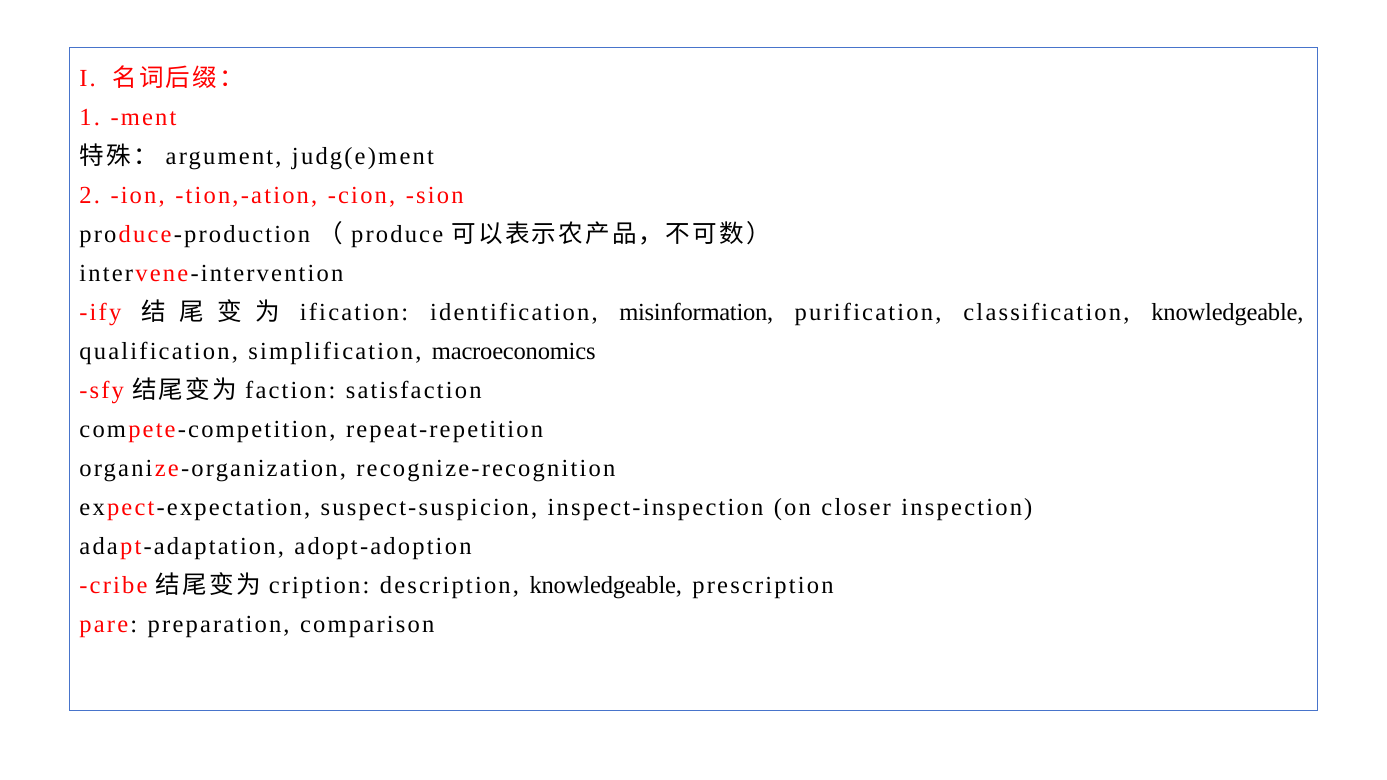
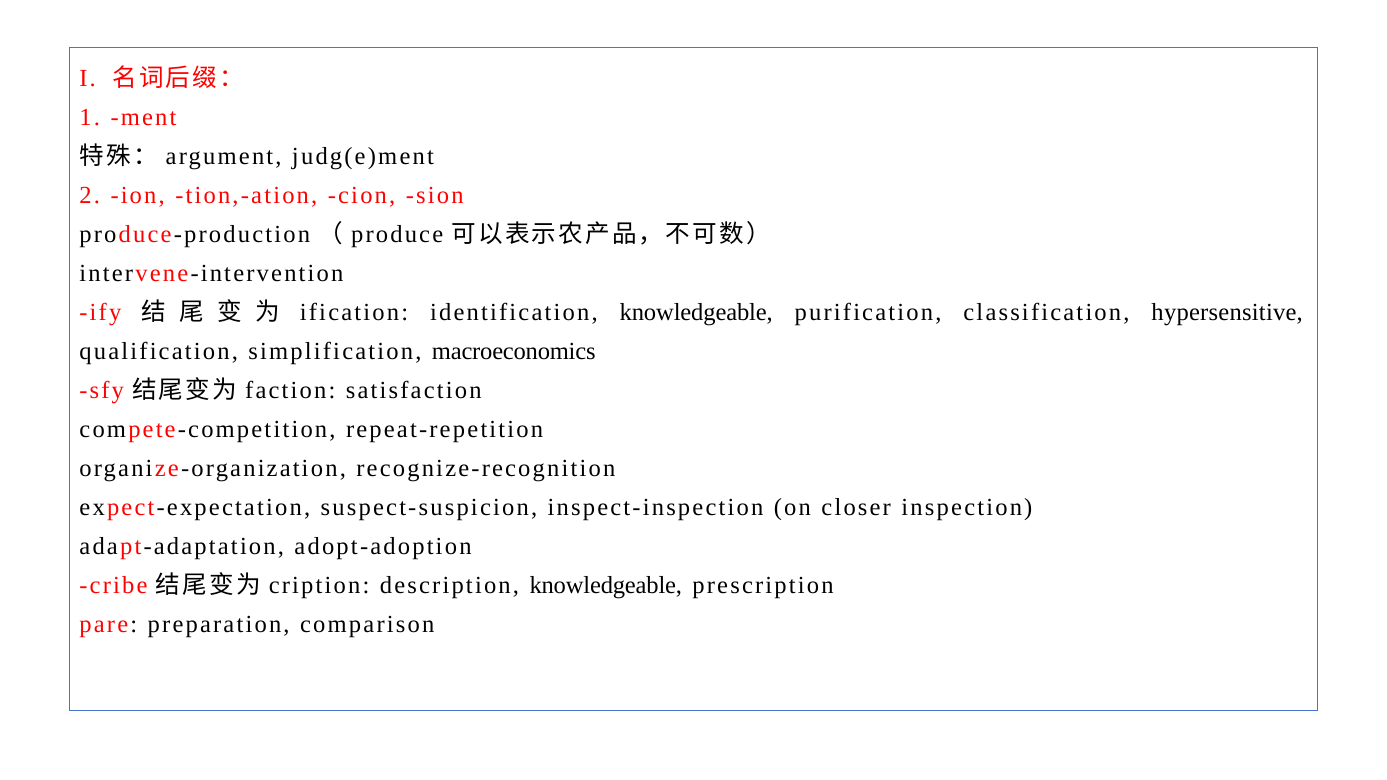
identification misinformation: misinformation -> knowledgeable
classification knowledgeable: knowledgeable -> hypersensitive
